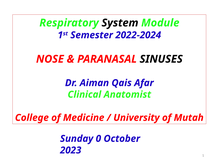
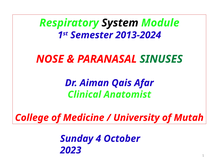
2022-2024: 2022-2024 -> 2013-2024
SINUSES colour: black -> green
0: 0 -> 4
